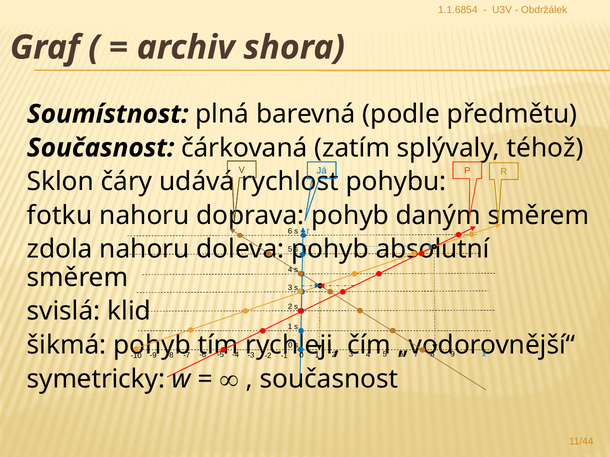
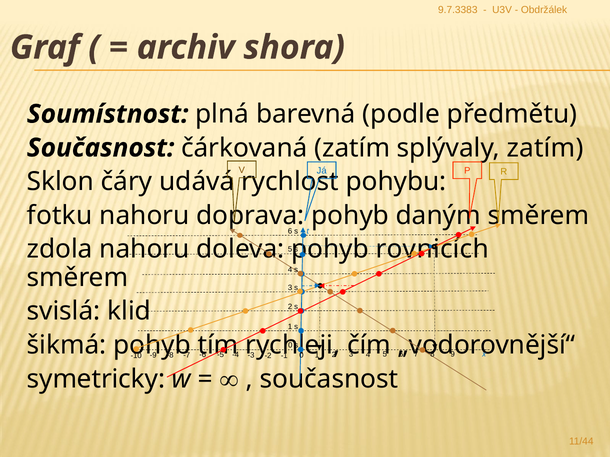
1.1.6854: 1.1.6854 -> 9.7.3383
splývaly téhož: téhož -> zatím
absolutní: absolutní -> rovnicích
